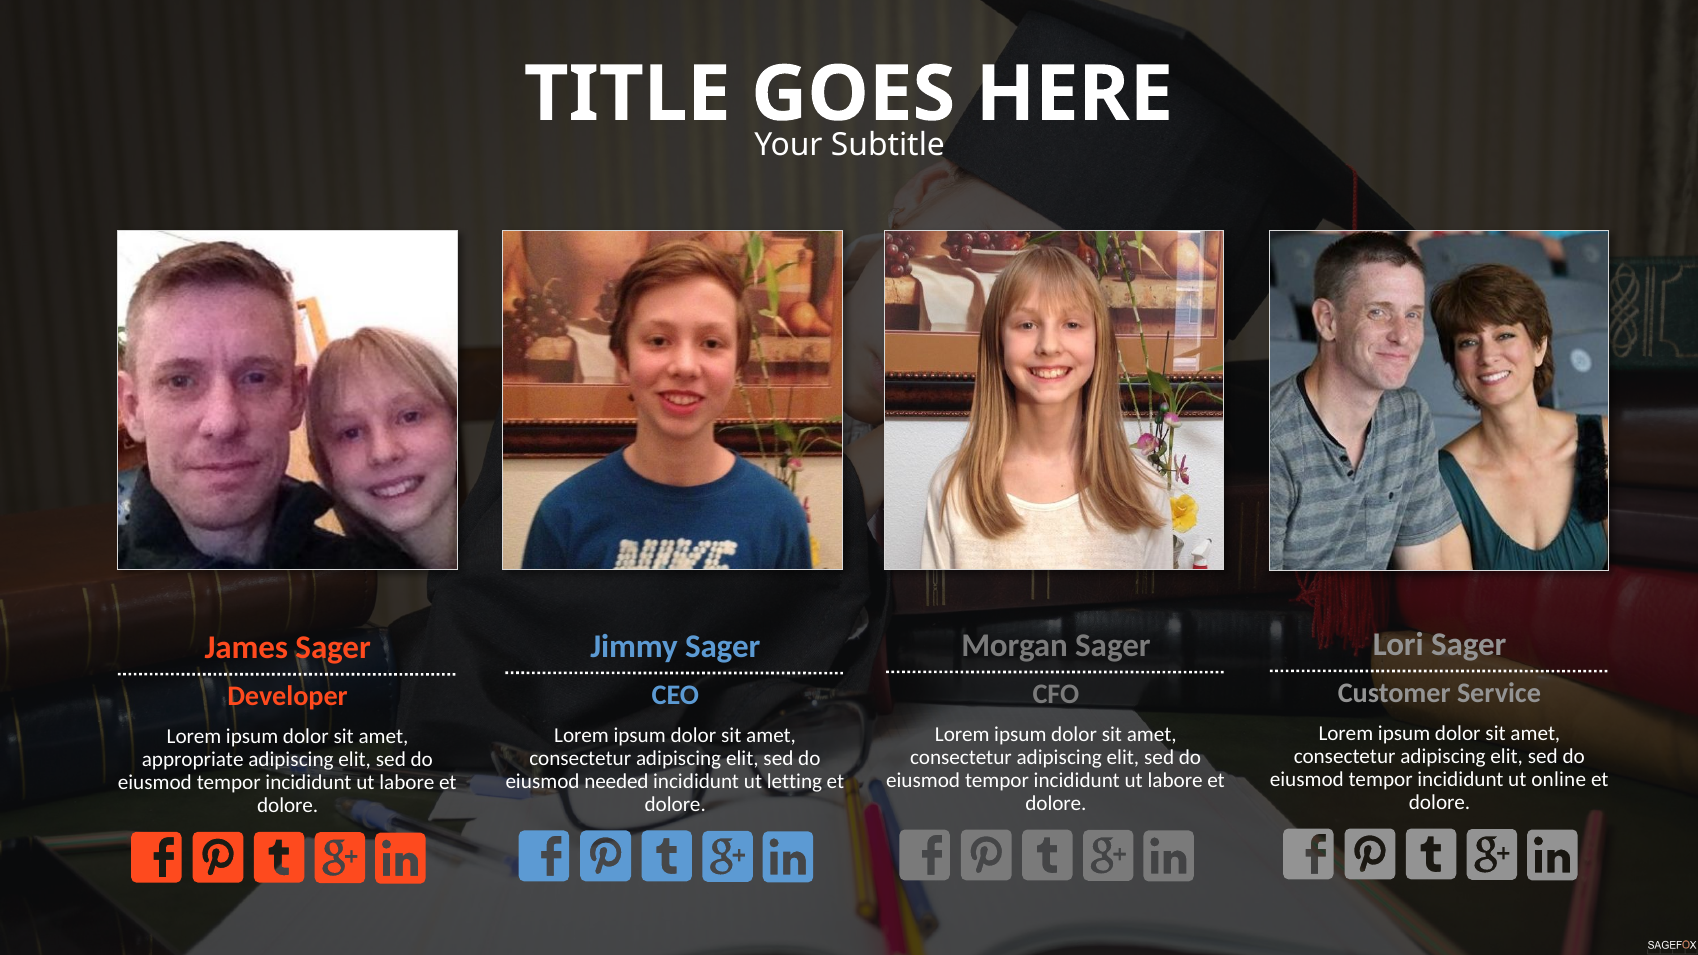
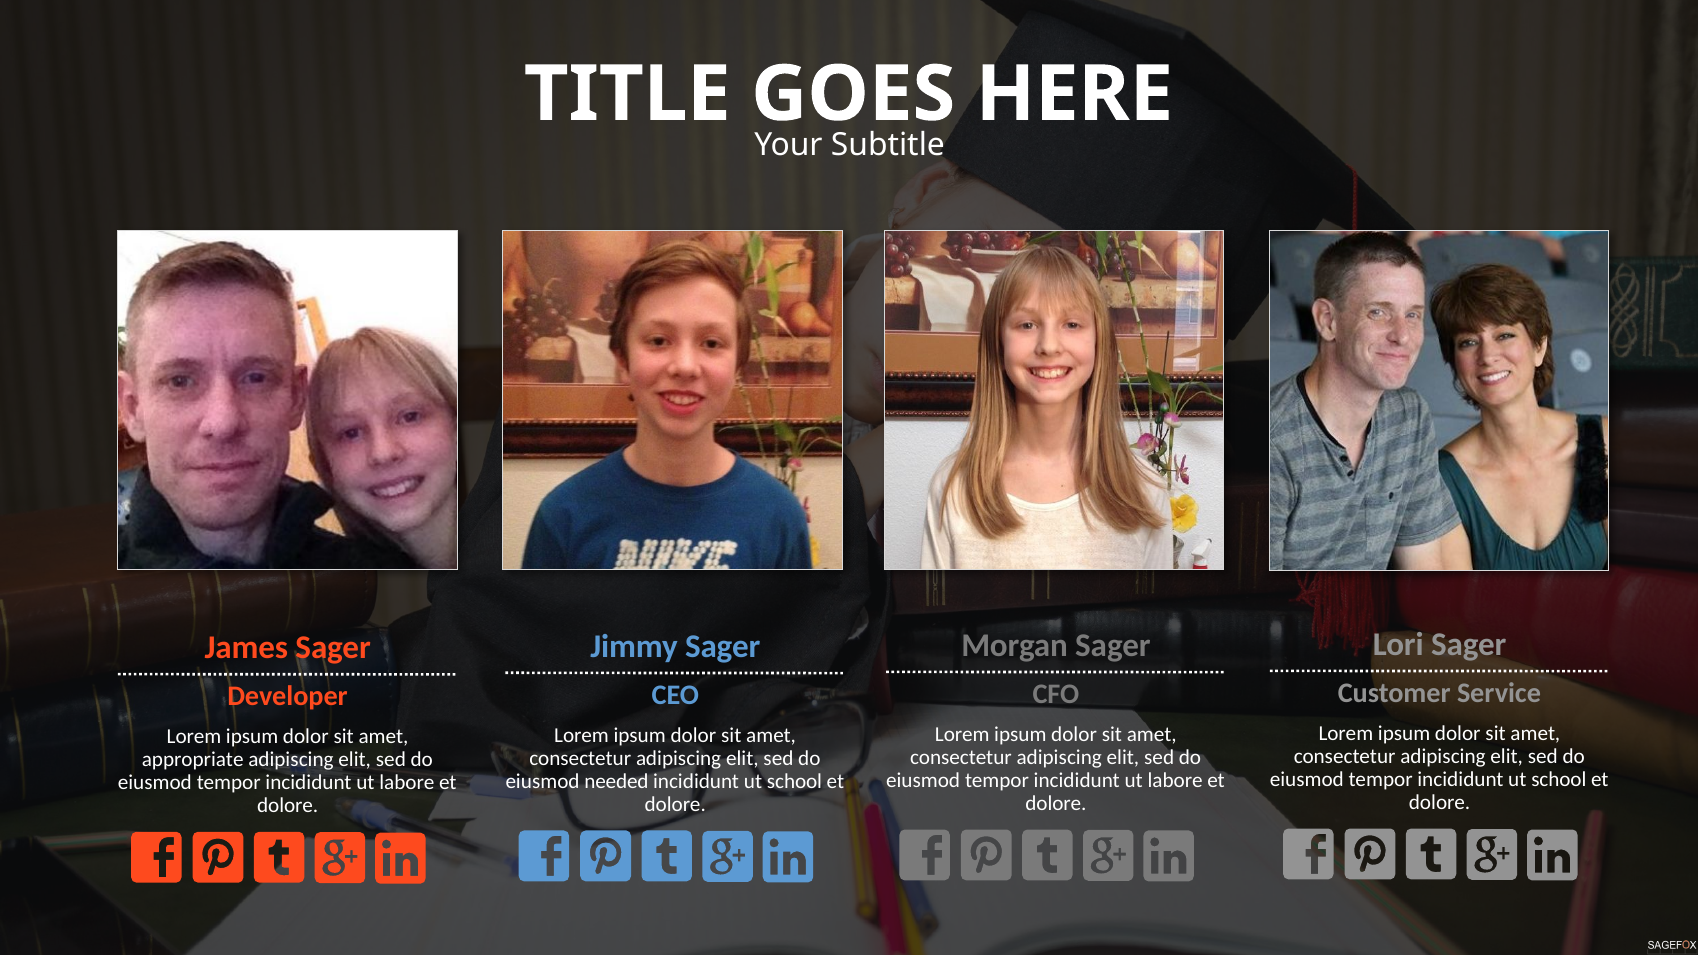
tempor incididunt ut online: online -> school
letting at (794, 781): letting -> school
